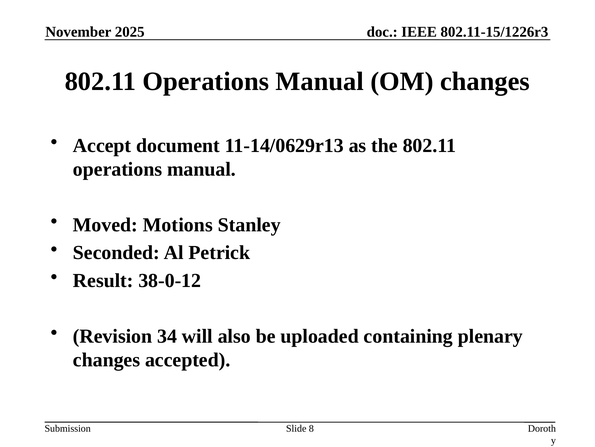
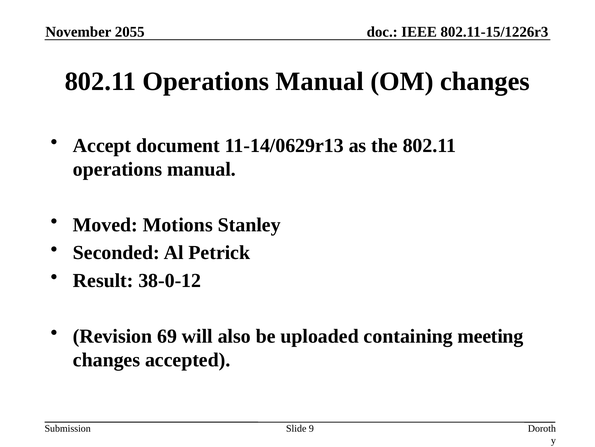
2025: 2025 -> 2055
34: 34 -> 69
plenary: plenary -> meeting
8: 8 -> 9
